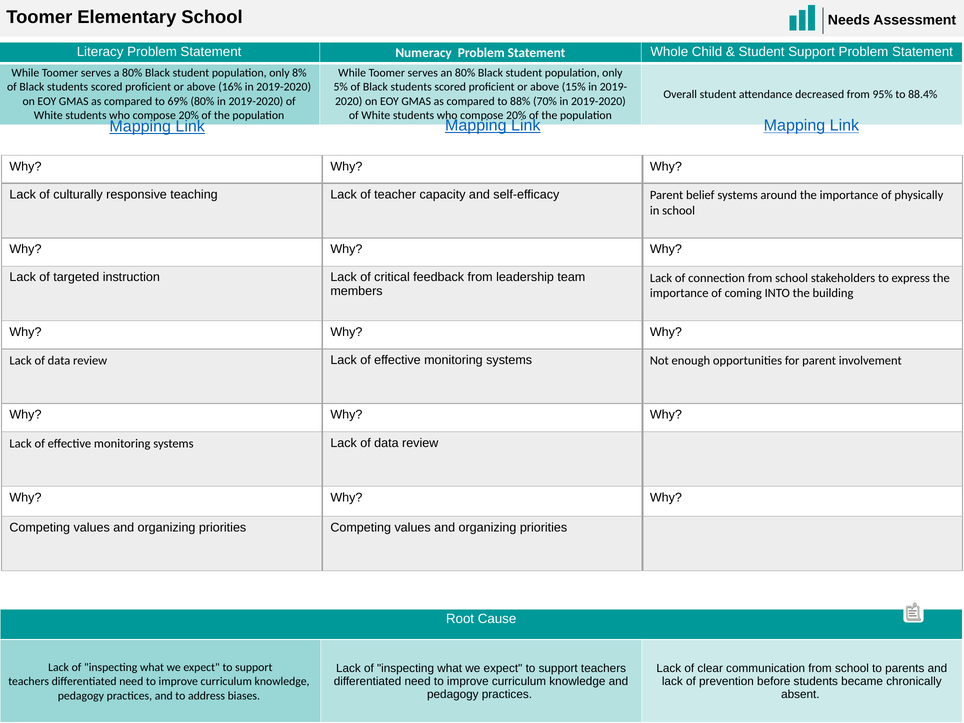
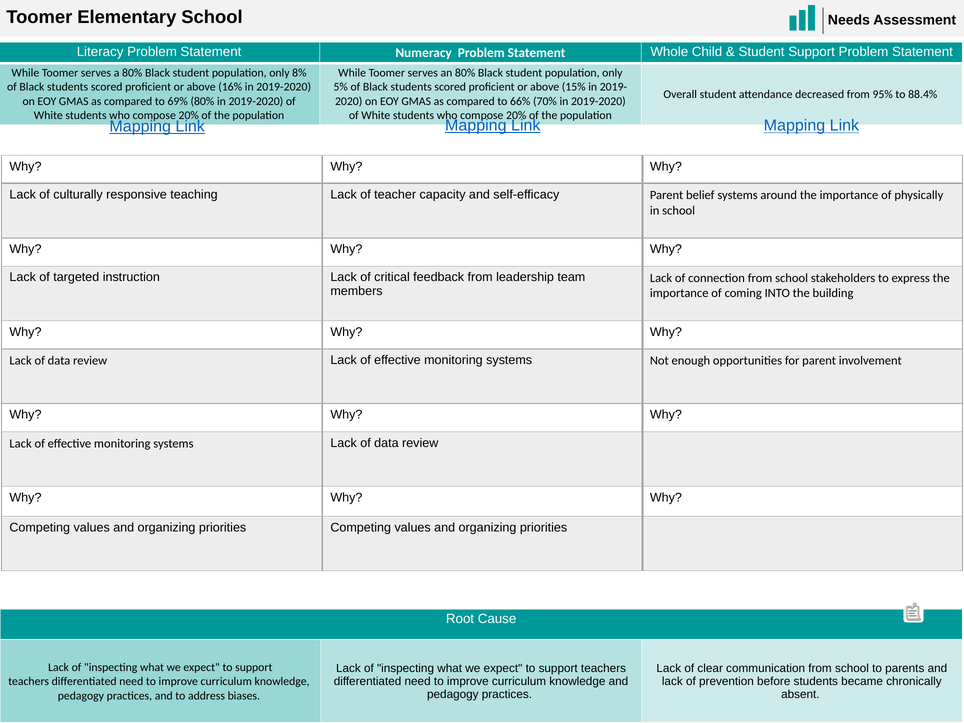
88%: 88% -> 66%
